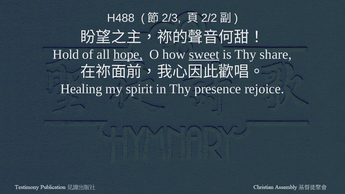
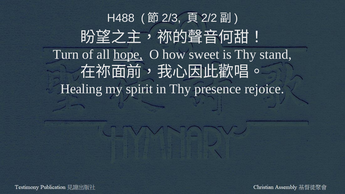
Hold: Hold -> Turn
sweet underline: present -> none
share: share -> stand
